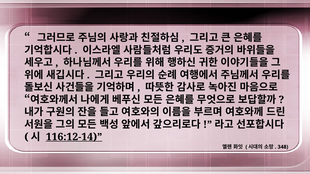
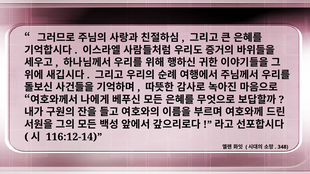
116:12-14 underline: present -> none
